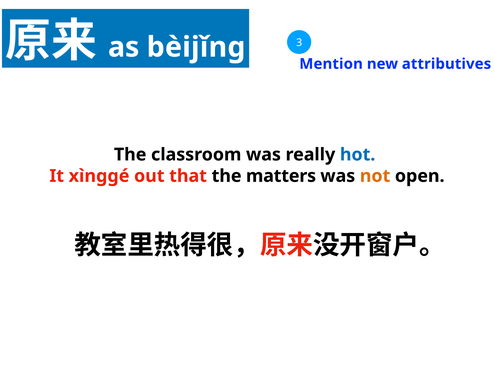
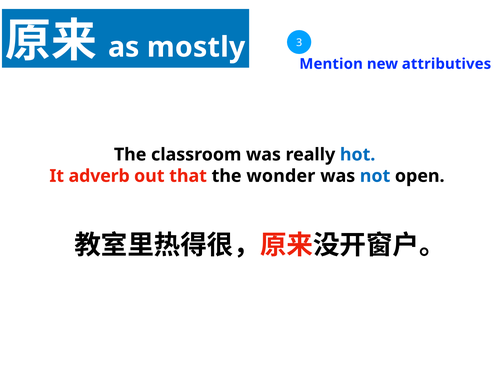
bèijǐng: bèijǐng -> mostly
xìnggé: xìnggé -> adverb
matters: matters -> wonder
not colour: orange -> blue
